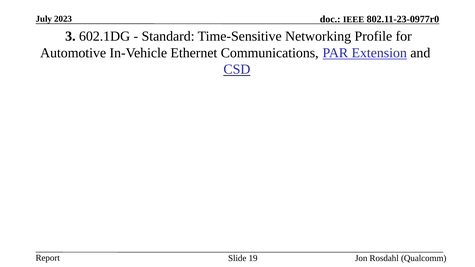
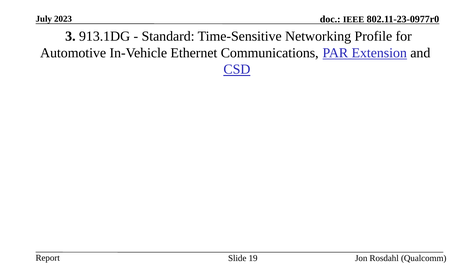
602.1DG: 602.1DG -> 913.1DG
